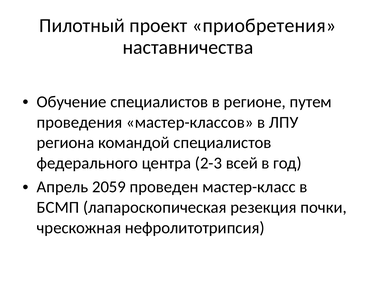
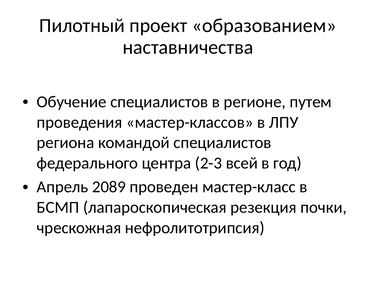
приобретения: приобретения -> образованием
2059: 2059 -> 2089
